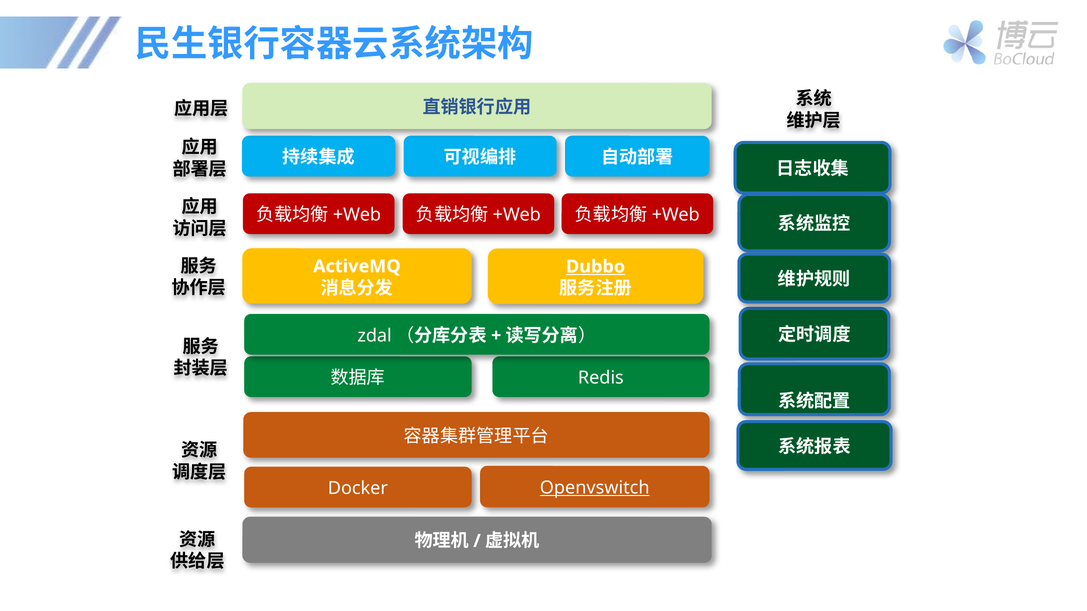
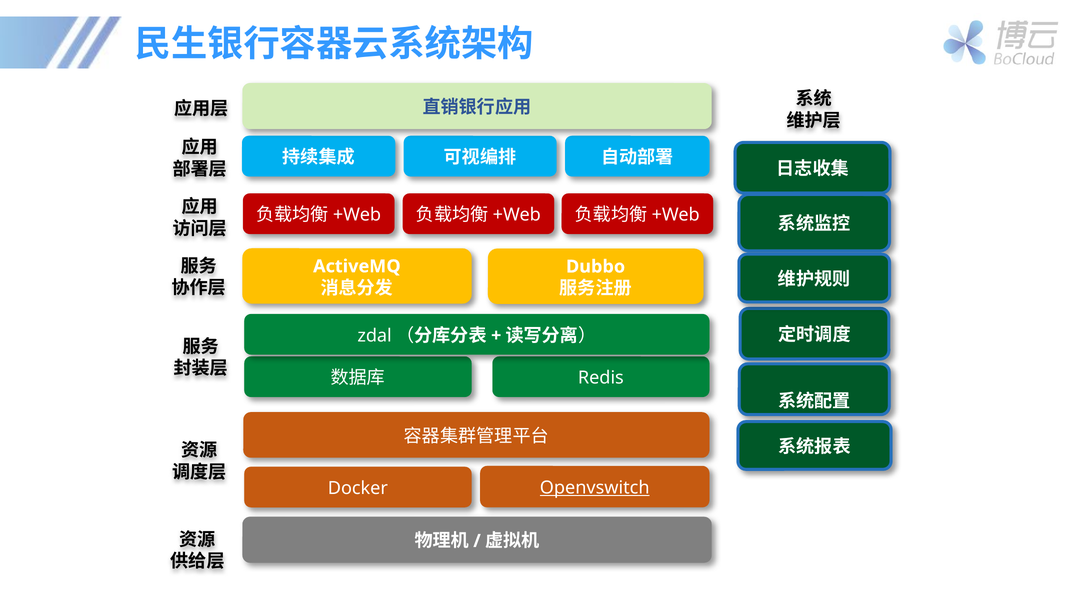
Dubbo underline: present -> none
